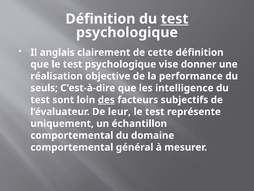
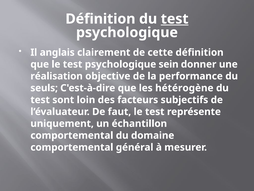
vise: vise -> sein
intelligence: intelligence -> hétérogène
des underline: present -> none
leur: leur -> faut
